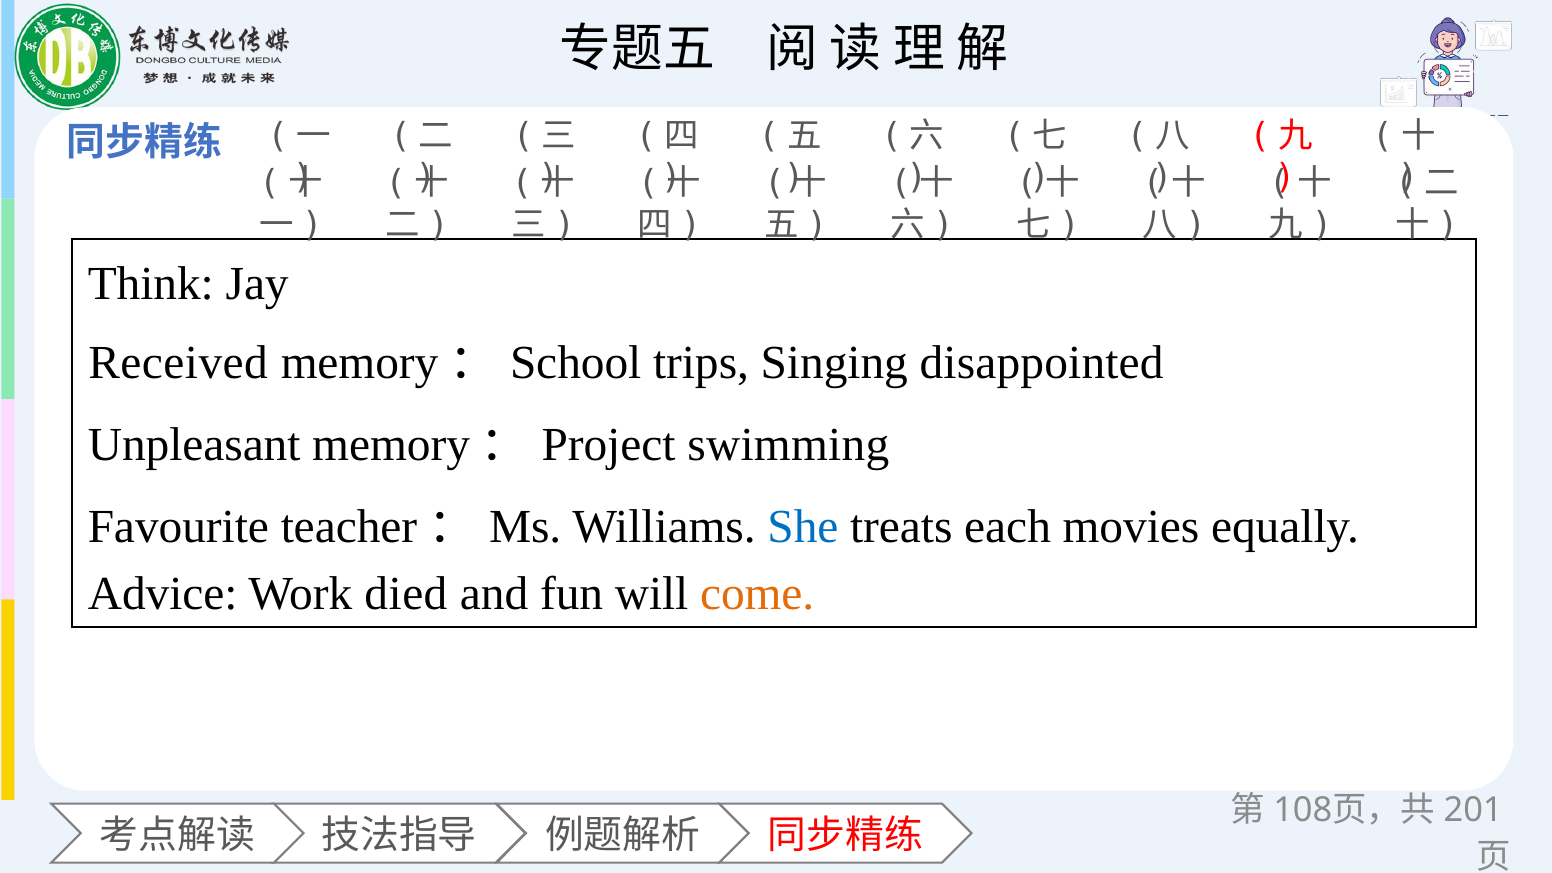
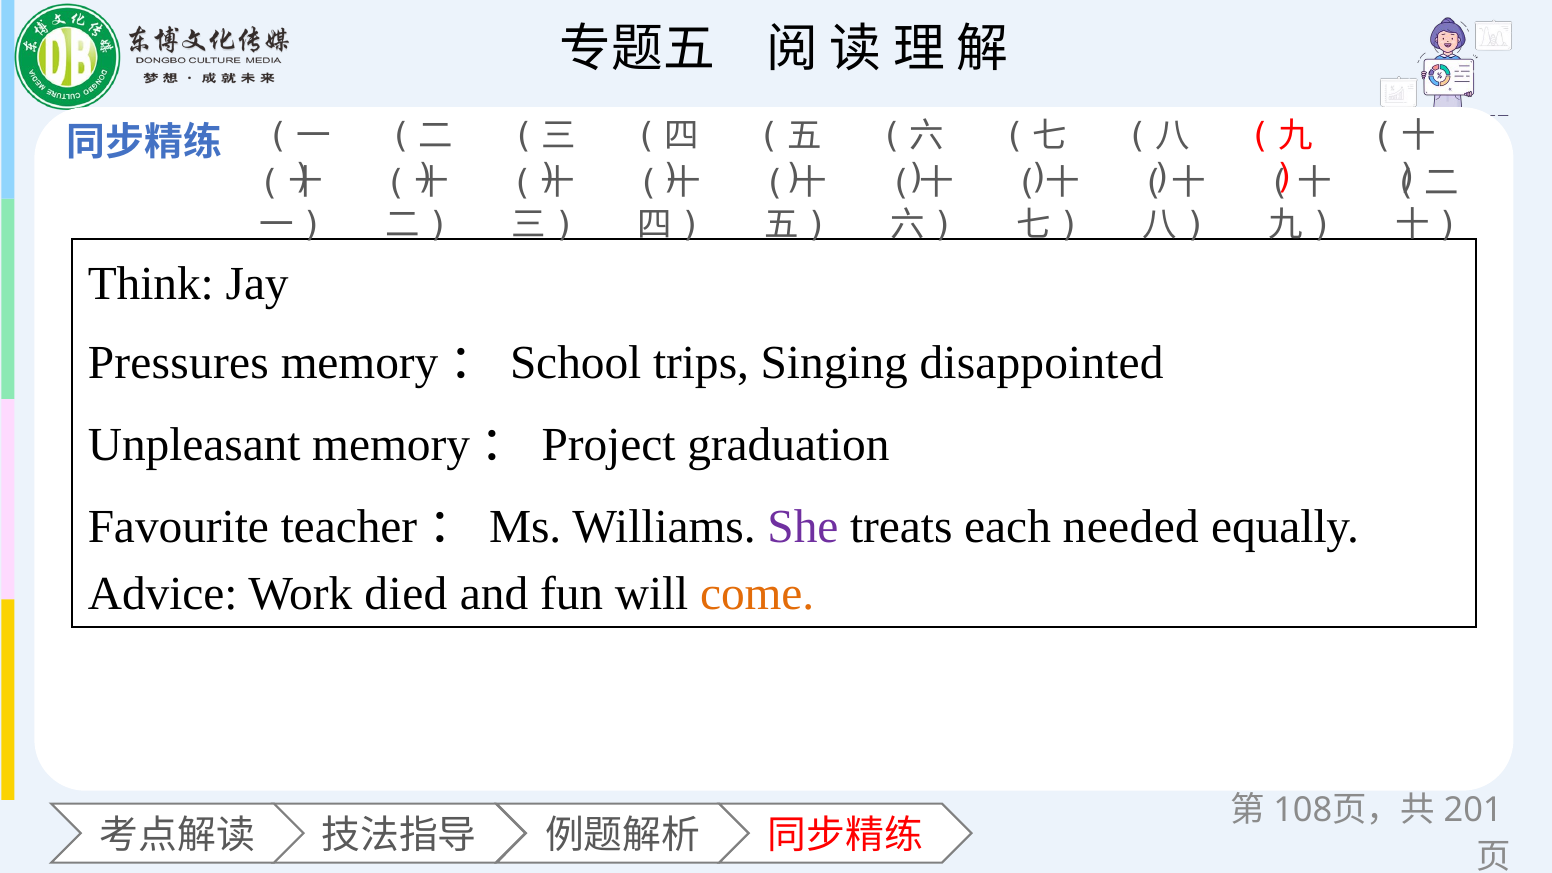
Received: Received -> Pressures
swimming: swimming -> graduation
She colour: blue -> purple
movies: movies -> needed
